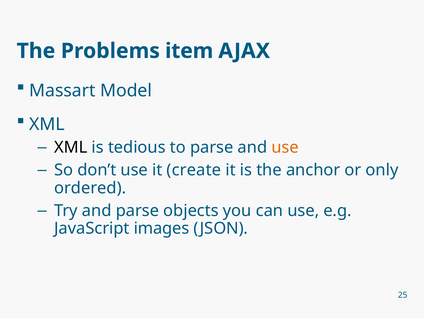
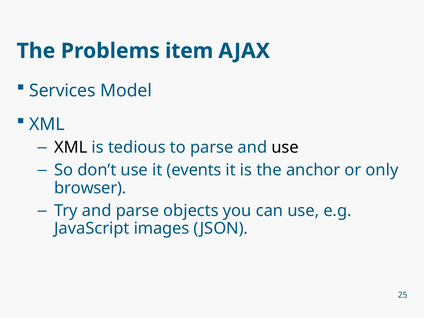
Massart: Massart -> Services
use at (285, 147) colour: orange -> black
create: create -> events
ordered: ordered -> browser
